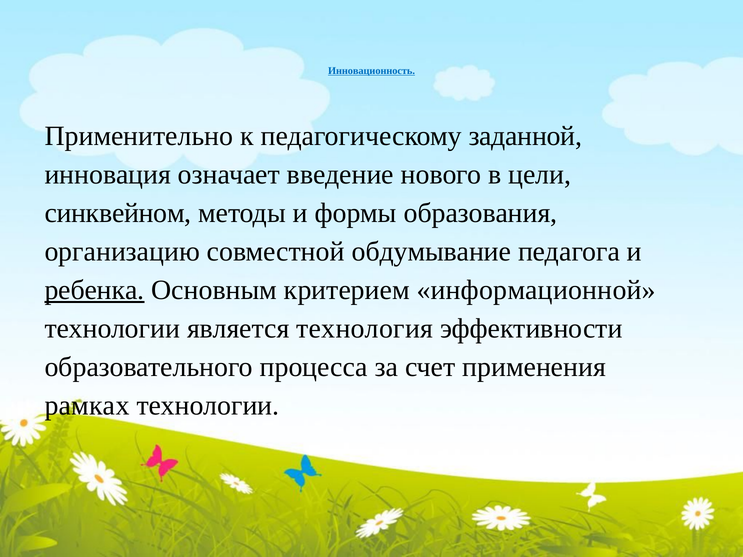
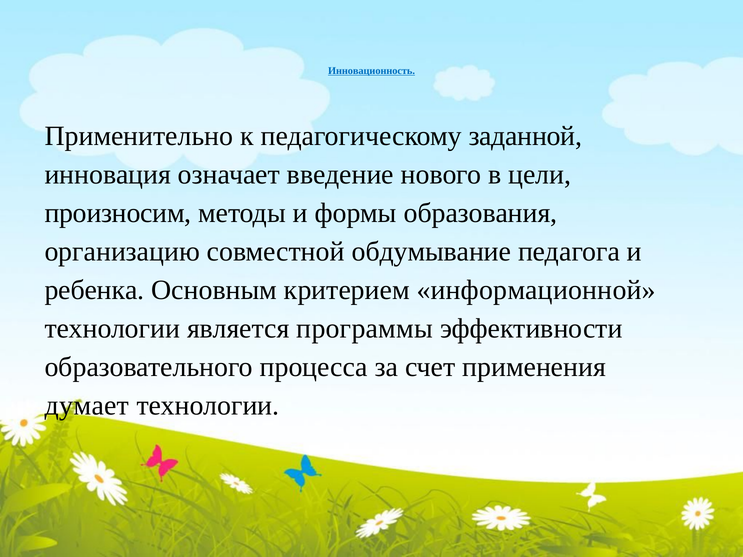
синквейном: синквейном -> произносим
ребенка underline: present -> none
технология: технология -> программы
рамках: рамках -> думает
